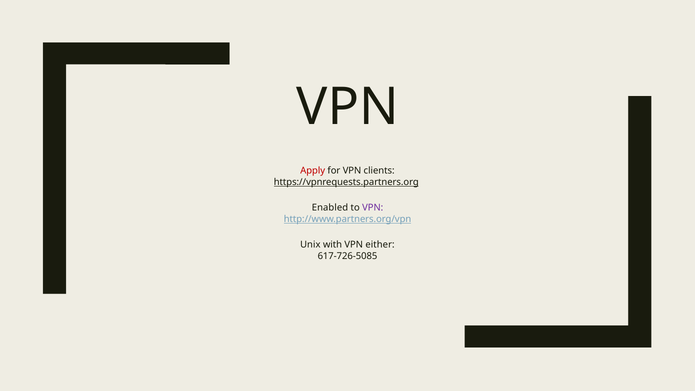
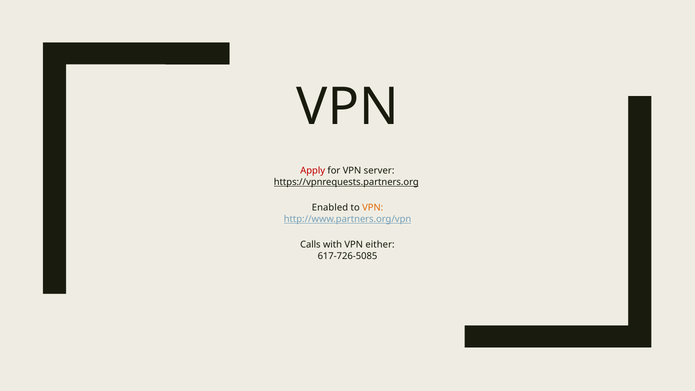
clients: clients -> server
VPN at (373, 208) colour: purple -> orange
Unix: Unix -> Calls
